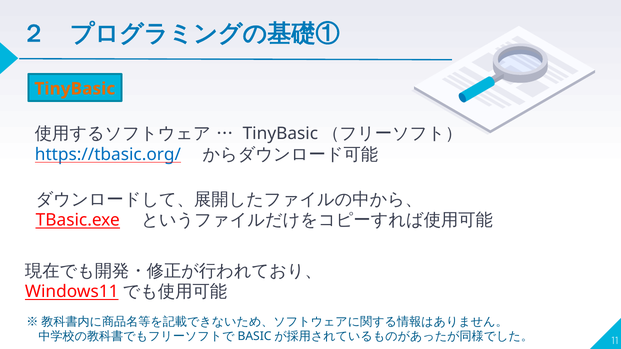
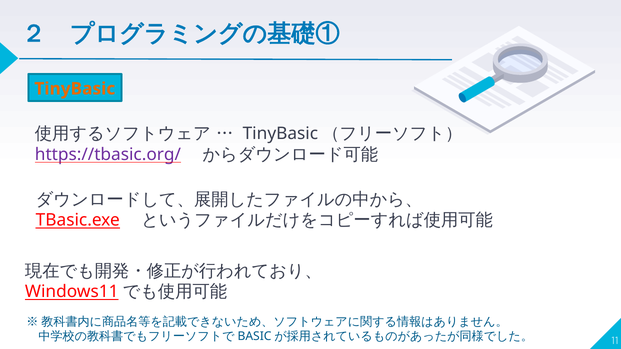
https://tbasic.org/ colour: blue -> purple
